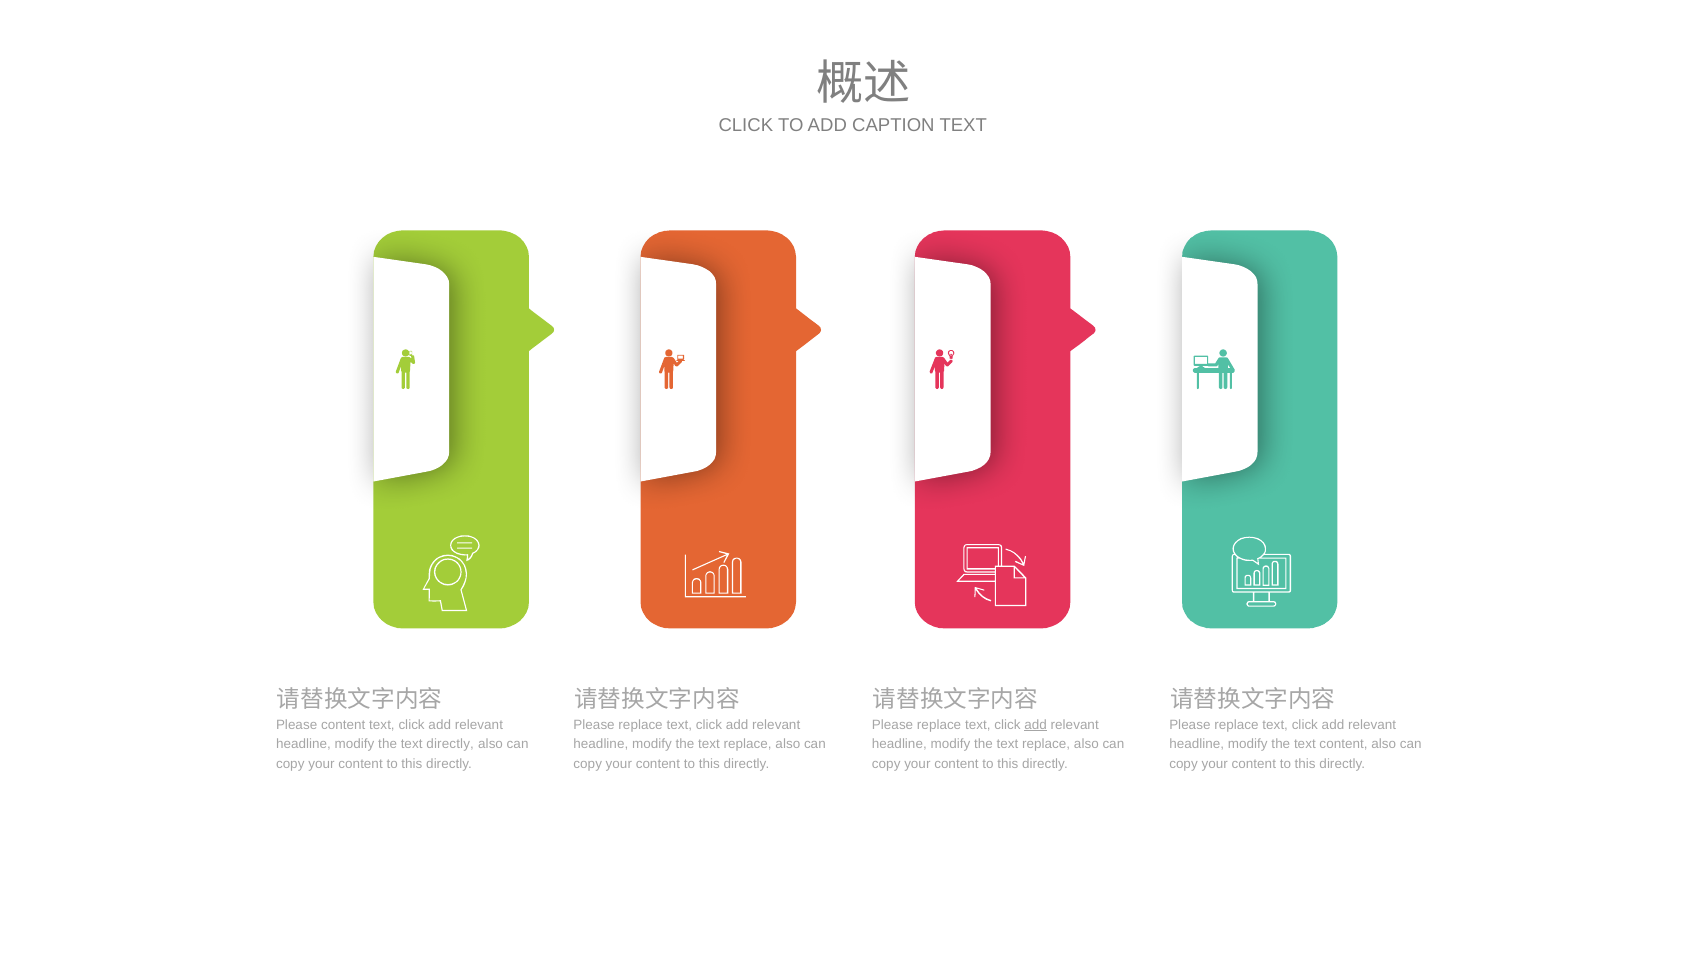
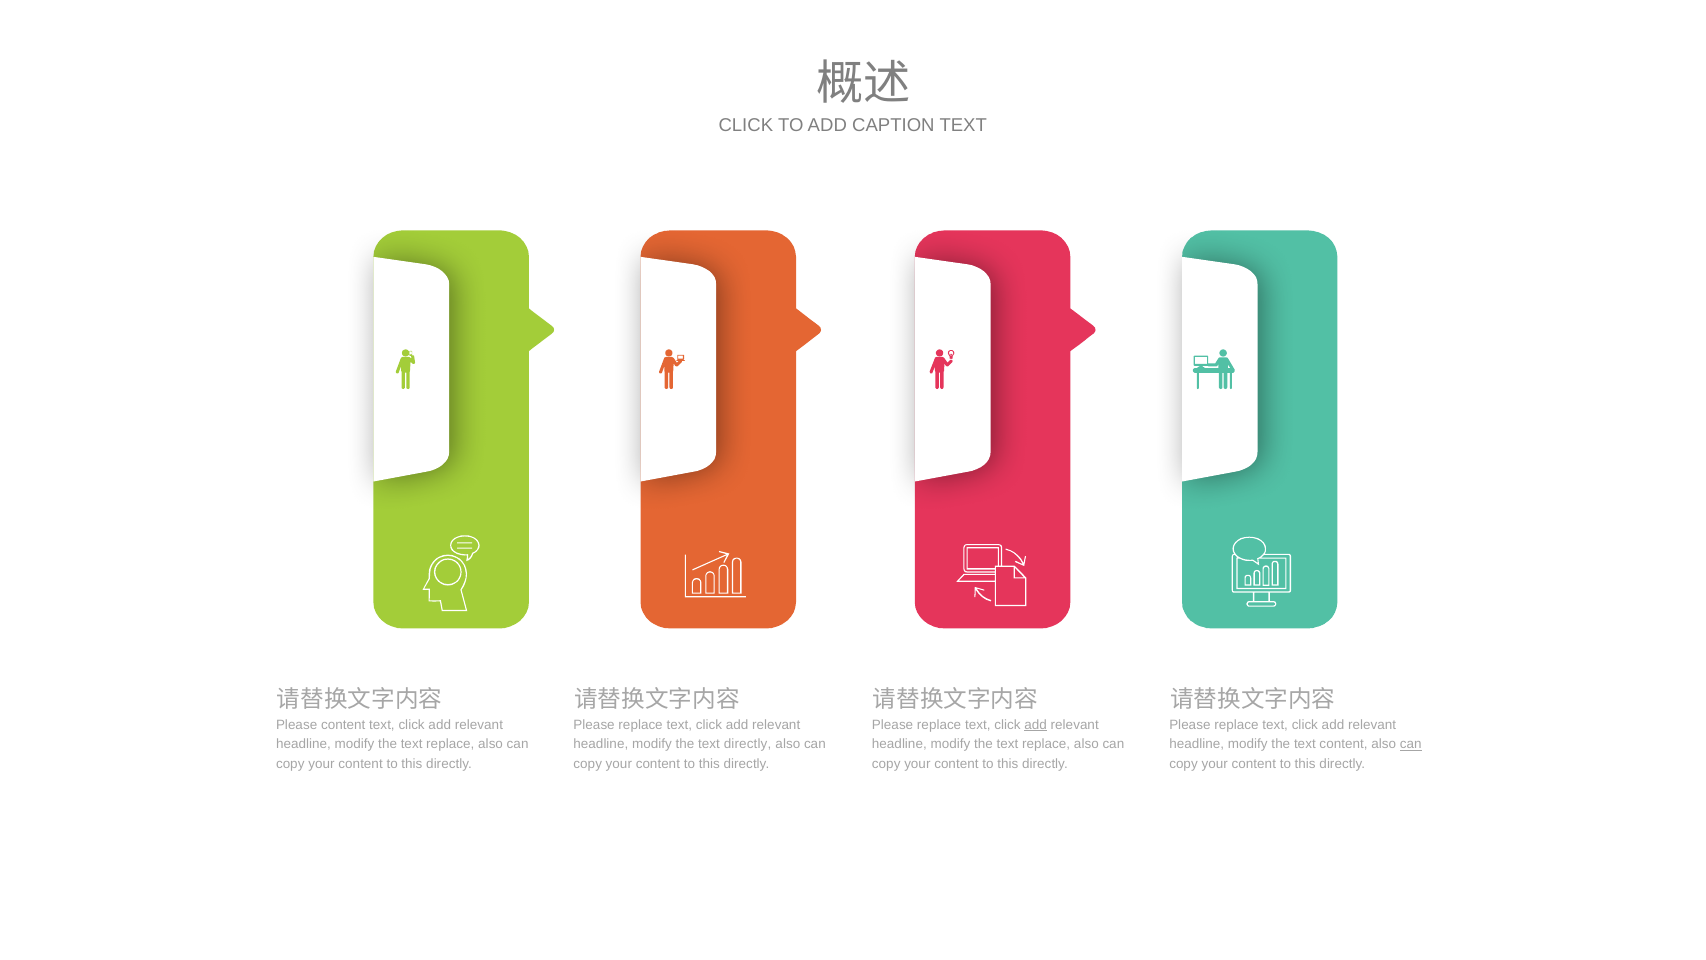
directly at (450, 744): directly -> replace
replace at (748, 744): replace -> directly
can at (1411, 744) underline: none -> present
